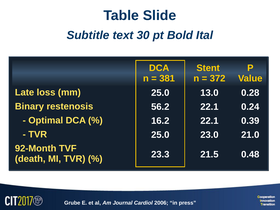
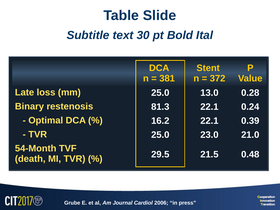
56.2: 56.2 -> 81.3
92-Month: 92-Month -> 54-Month
23.3: 23.3 -> 29.5
